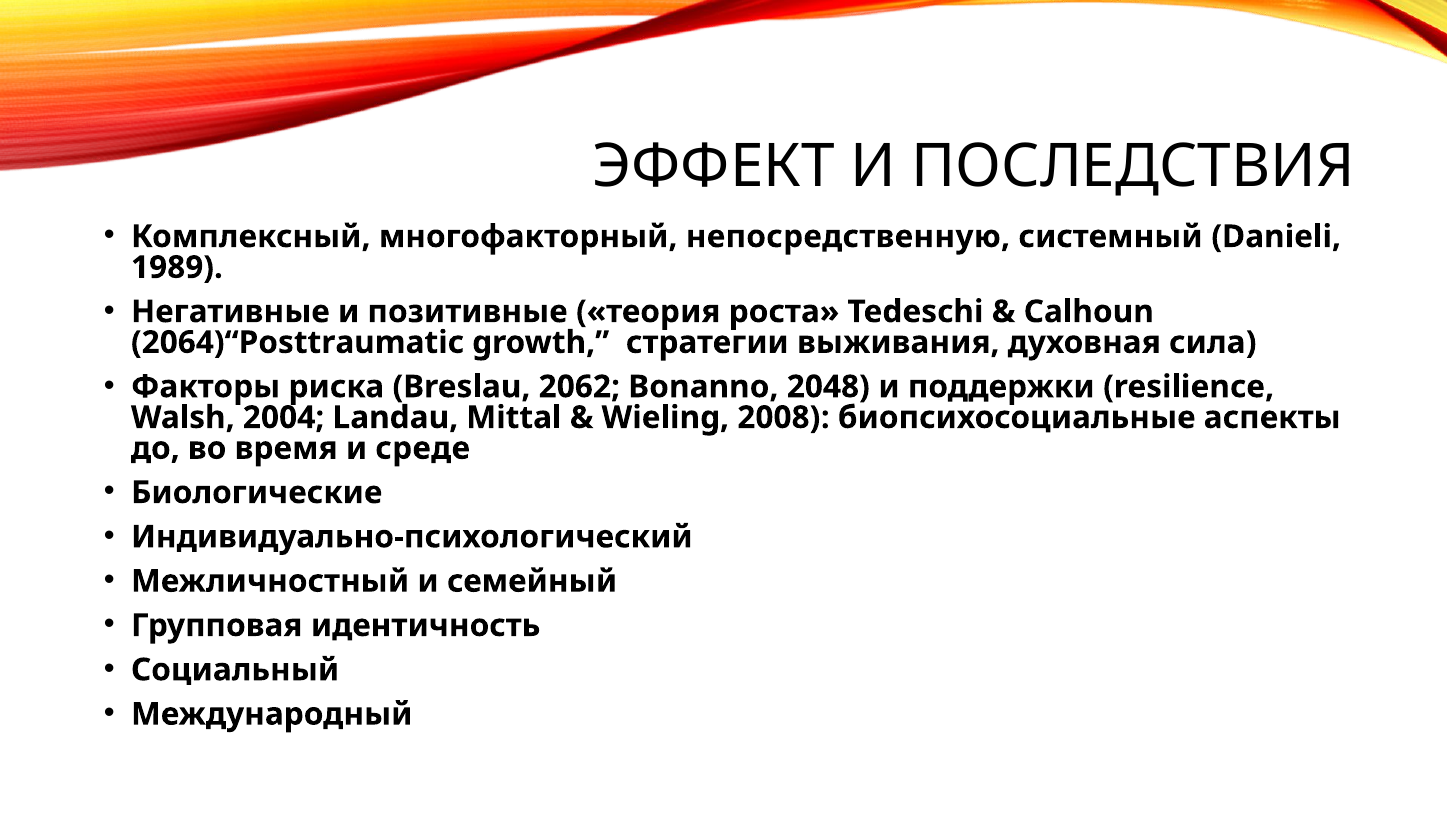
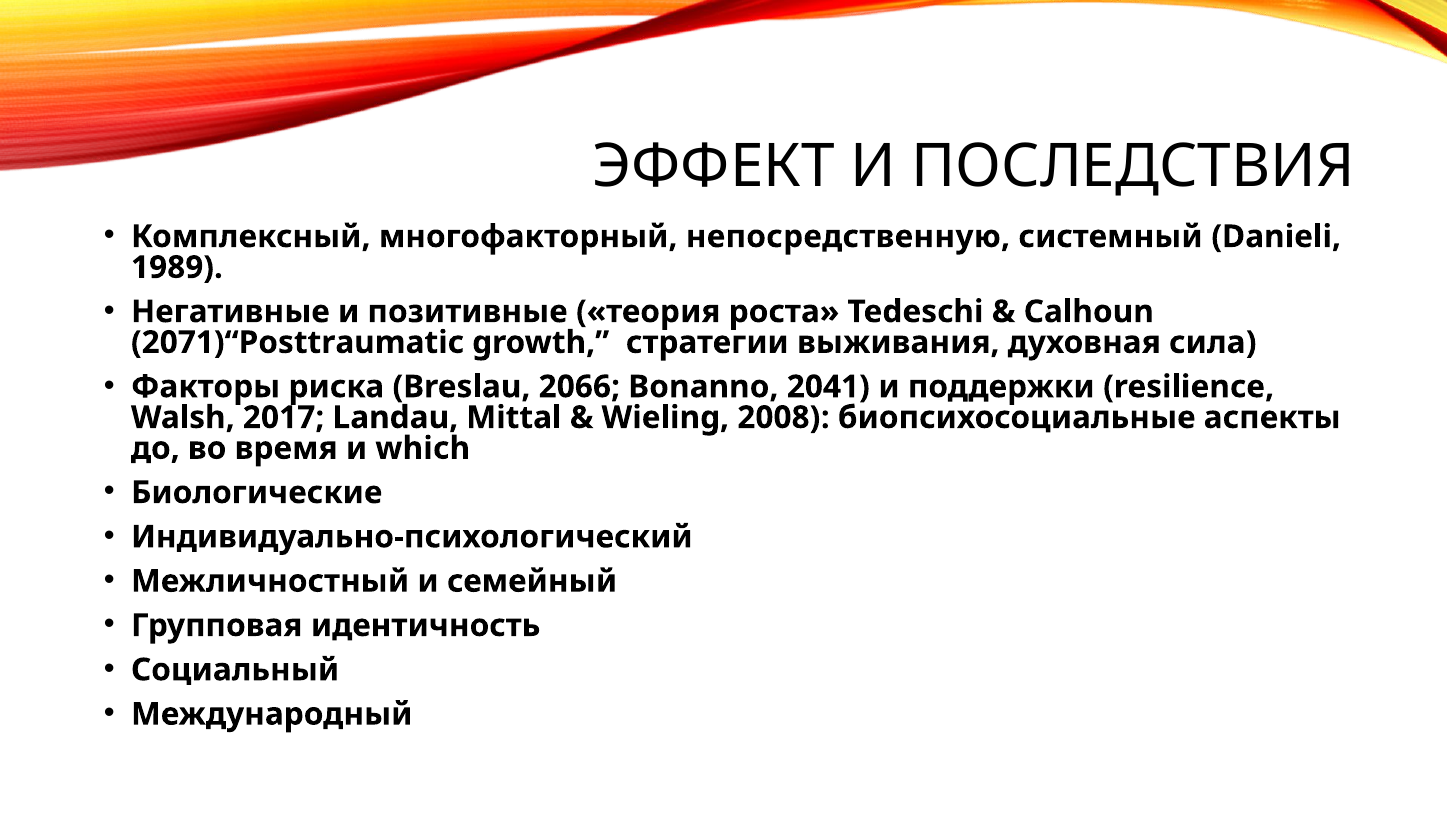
2064)“Posttraumatic: 2064)“Posttraumatic -> 2071)“Posttraumatic
2062: 2062 -> 2066
2048: 2048 -> 2041
2004: 2004 -> 2017
среде: среде -> which
